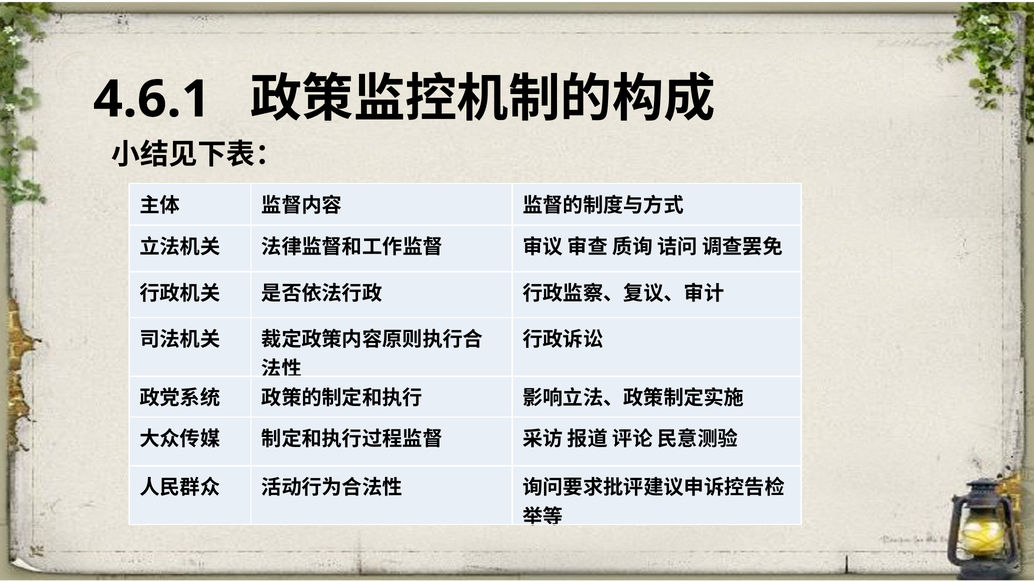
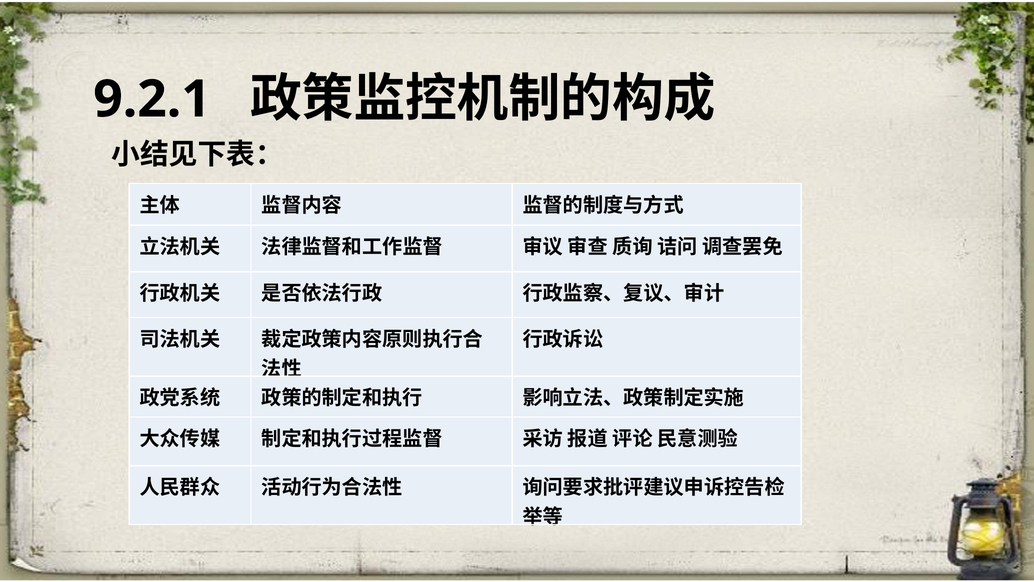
4.6.1: 4.6.1 -> 9.2.1
